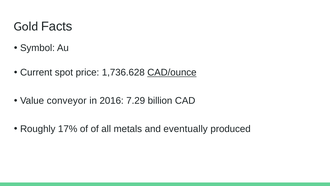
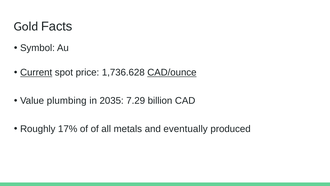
Current underline: none -> present
conveyor: conveyor -> plumbing
2016: 2016 -> 2035
